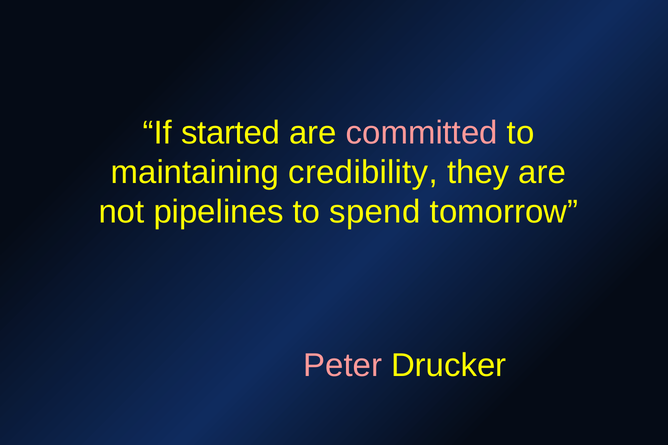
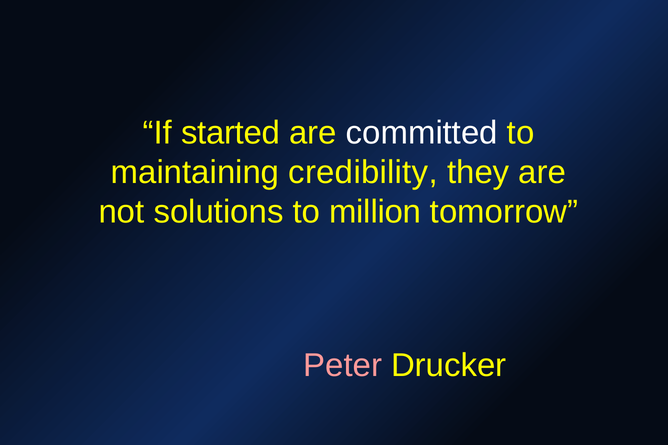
committed colour: pink -> white
pipelines: pipelines -> solutions
spend: spend -> million
